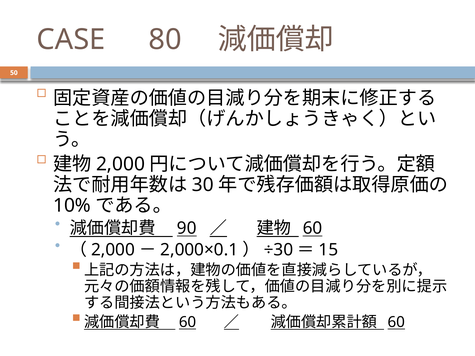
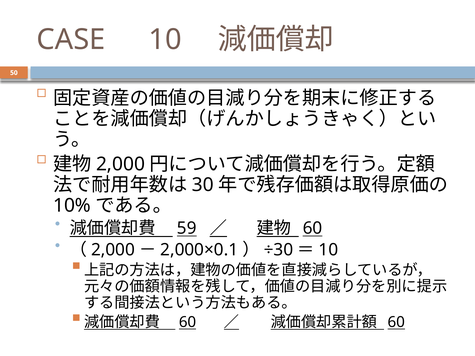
CASE 80: 80 -> 10
90: 90 -> 59
15 at (328, 250): 15 -> 10
